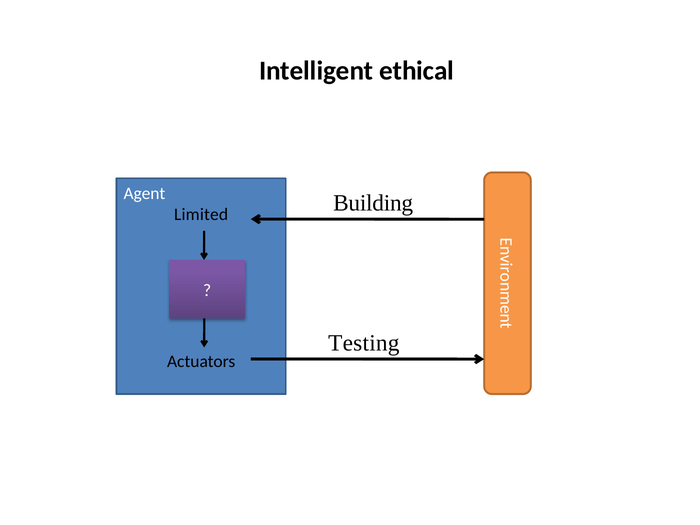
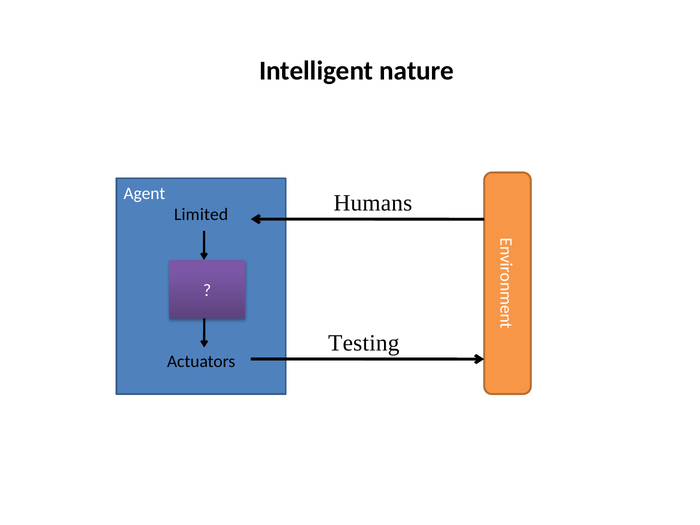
ethical: ethical -> nature
Building: Building -> Humans
